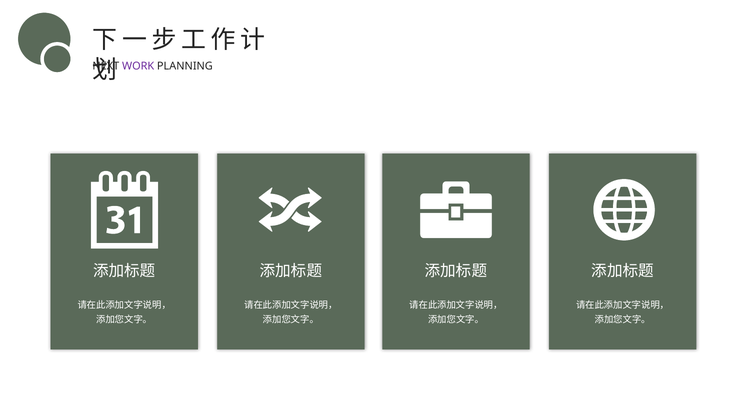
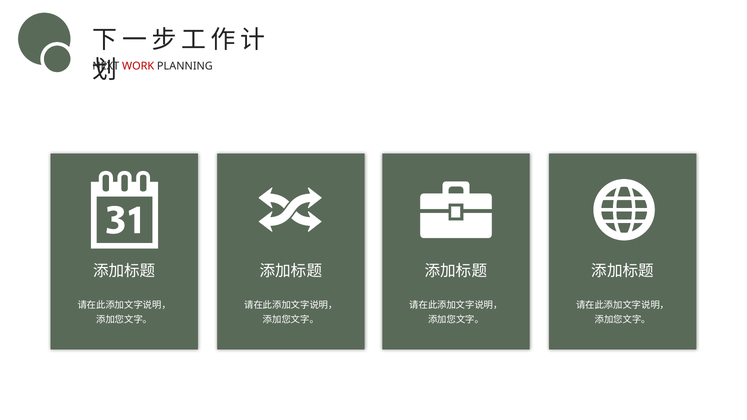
WORK colour: purple -> red
